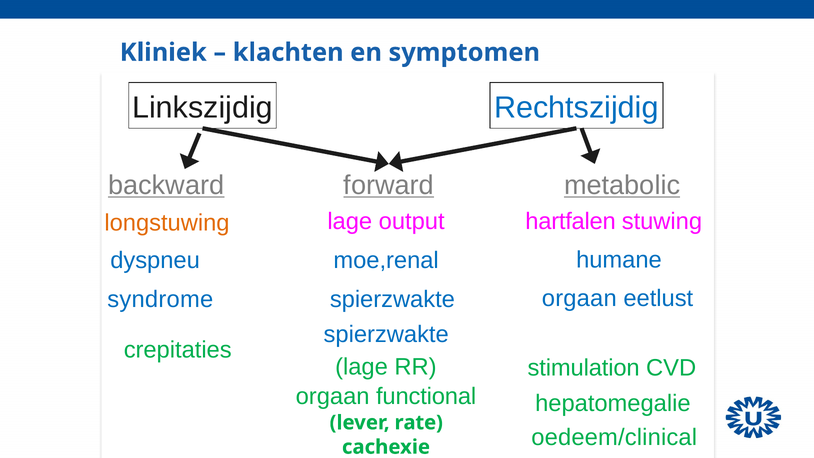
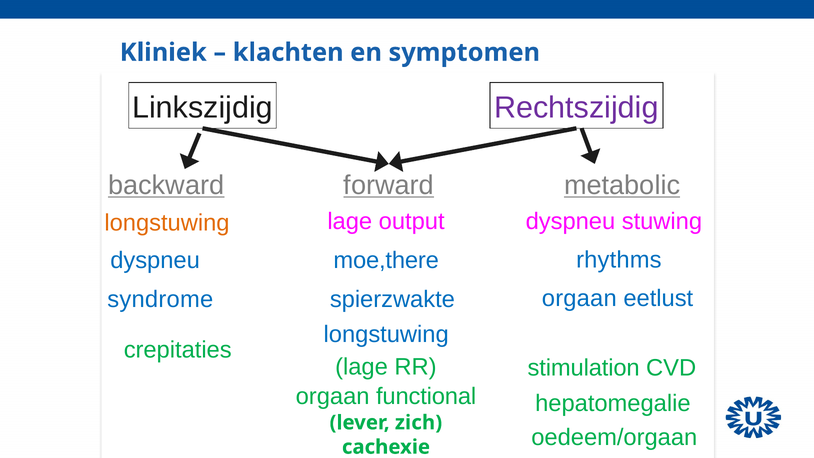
Rechtszijdig colour: blue -> purple
hartfalen at (571, 222): hartfalen -> dyspneu
humane: humane -> rhythms
moe,renal: moe,renal -> moe,there
spierzwakte at (386, 334): spierzwakte -> longstuwing
rate: rate -> zich
oedeem/clinical: oedeem/clinical -> oedeem/orgaan
